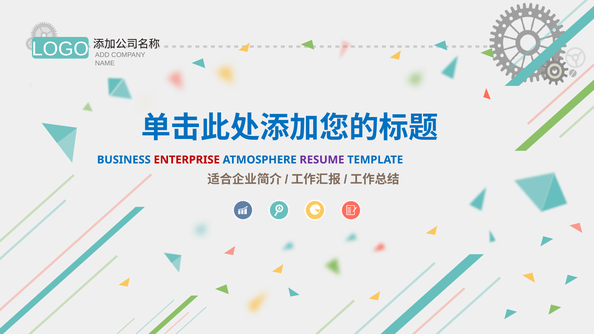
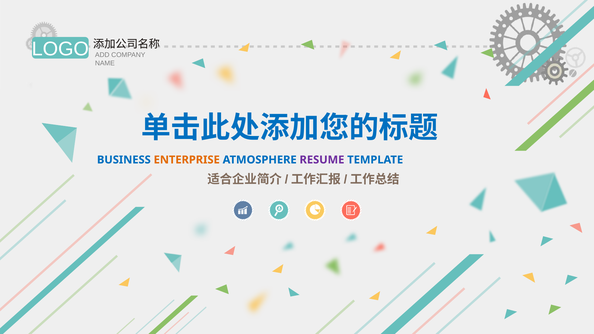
ENTERPRISE colour: red -> orange
